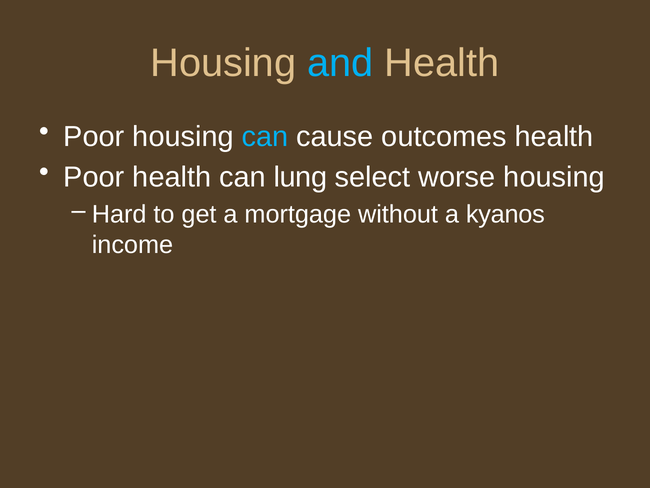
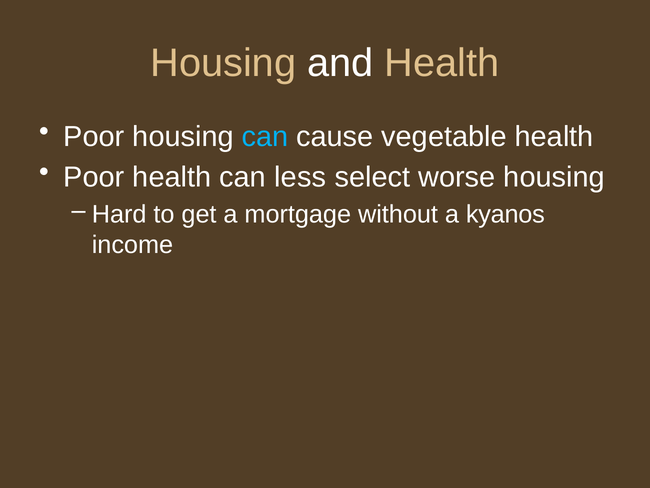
and colour: light blue -> white
outcomes: outcomes -> vegetable
lung: lung -> less
